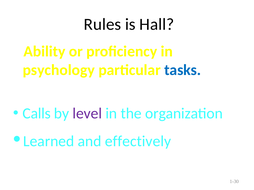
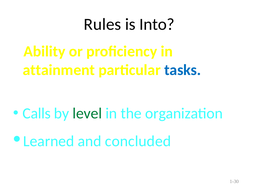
Hall: Hall -> Into
psychology: psychology -> attainment
level colour: purple -> green
effectively: effectively -> concluded
